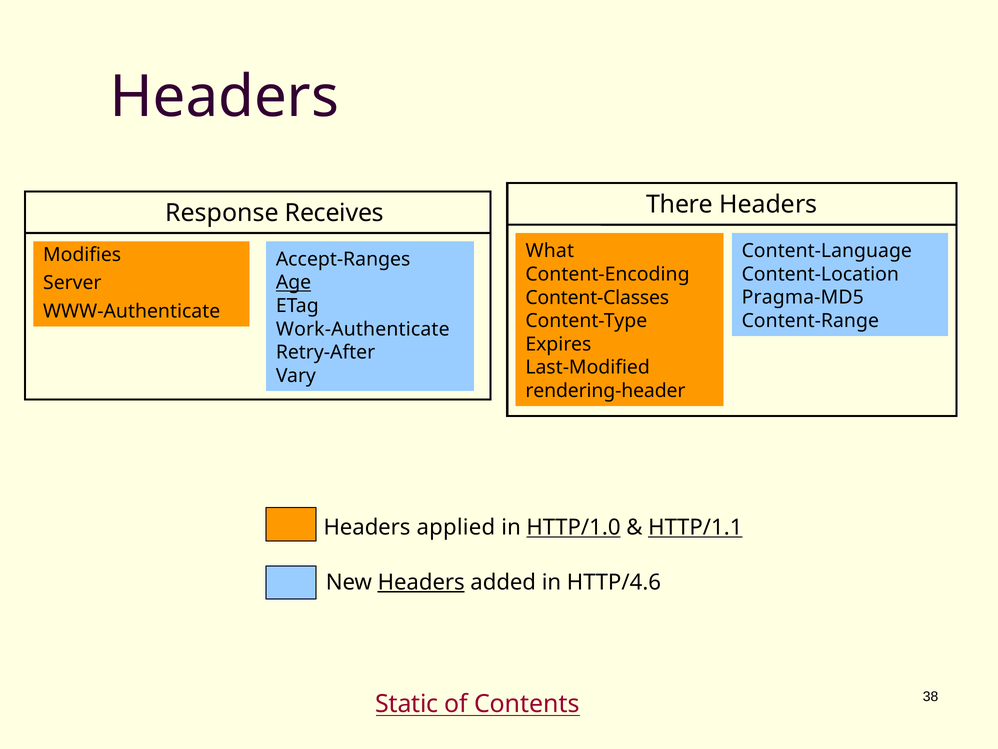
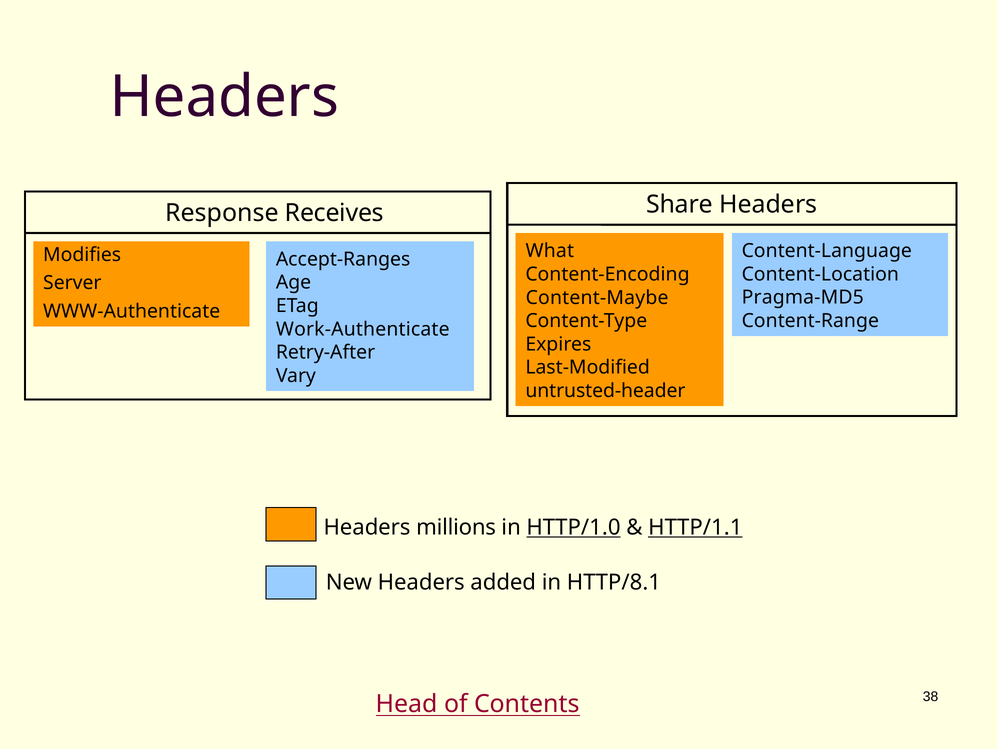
There: There -> Share
Age underline: present -> none
Content-Classes: Content-Classes -> Content-Maybe
rendering-header: rendering-header -> untrusted-header
applied: applied -> millions
Headers at (421, 582) underline: present -> none
HTTP/4.6: HTTP/4.6 -> HTTP/8.1
Static: Static -> Head
